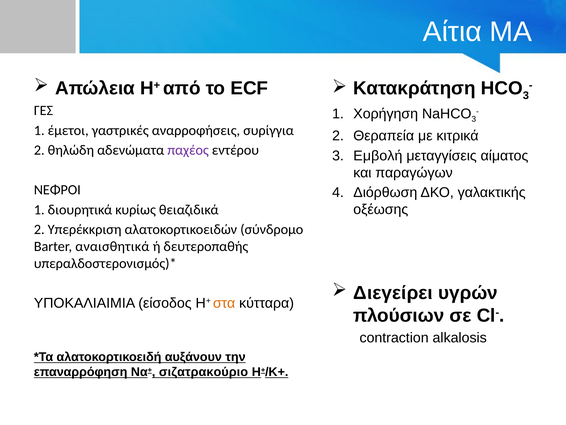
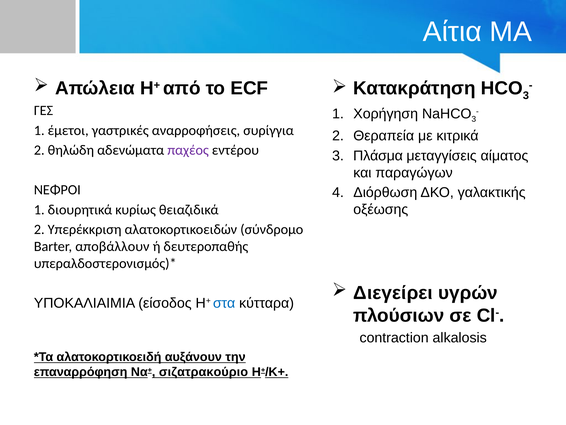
Εμβολή: Εμβολή -> Πλάσμα
αναισθητικά: αναισθητικά -> αποβάλλουν
στα colour: orange -> blue
